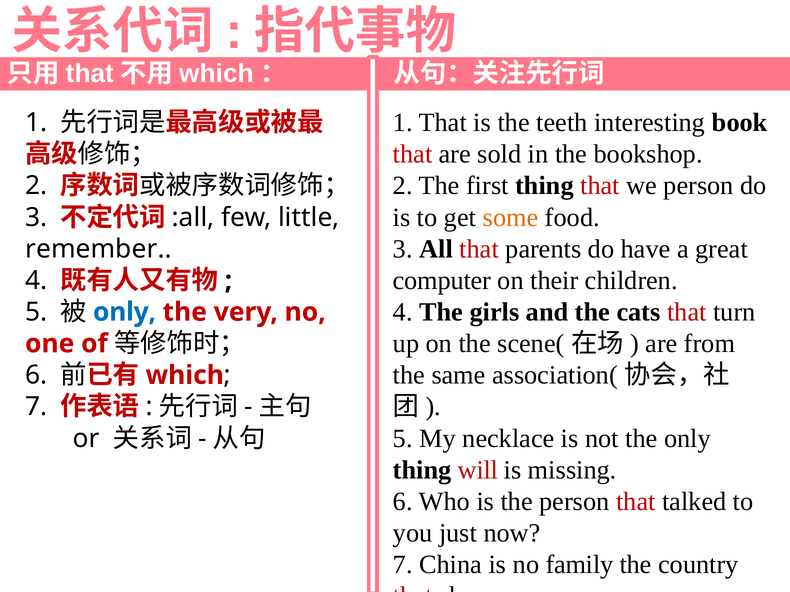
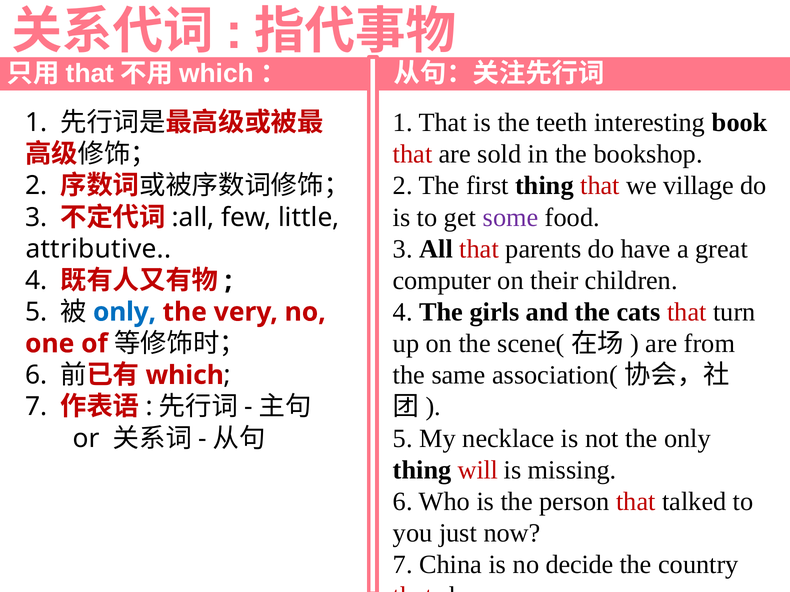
we person: person -> village
some colour: orange -> purple
remember: remember -> attributive
family: family -> decide
